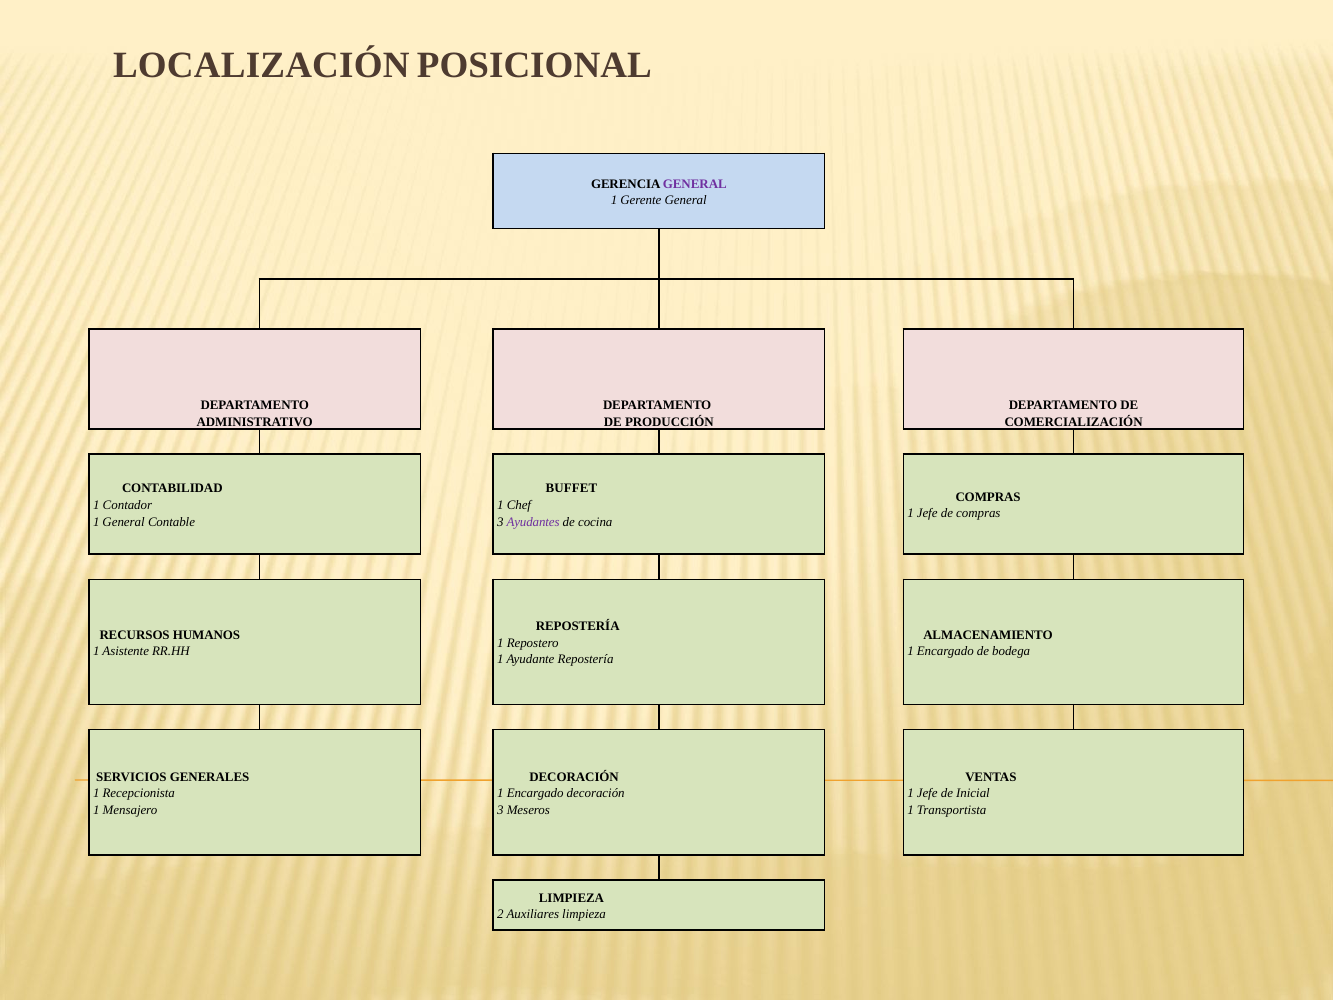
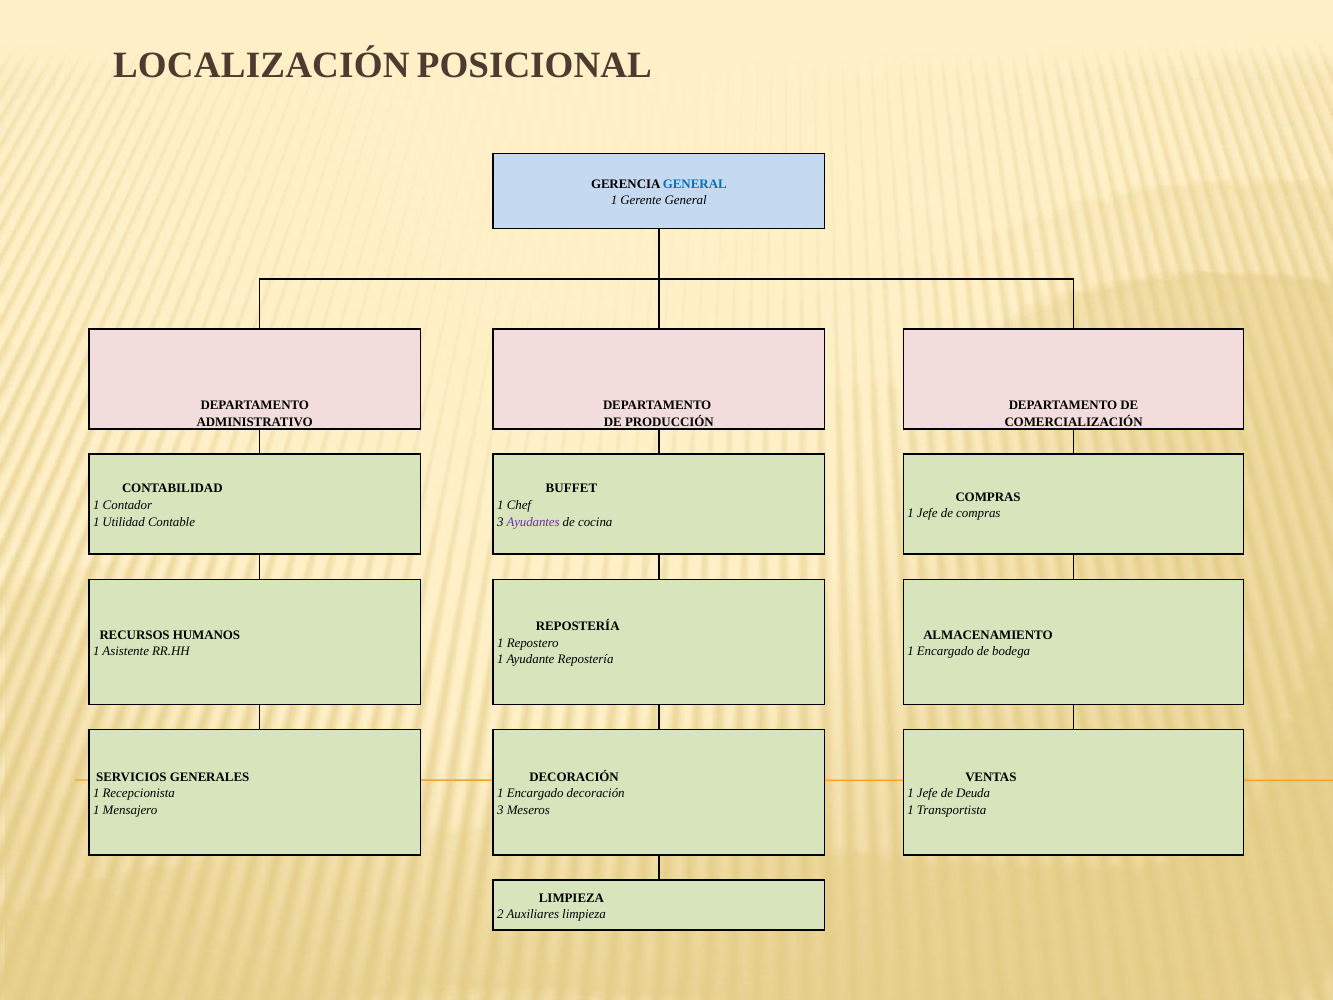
GENERAL at (695, 184) colour: purple -> blue
1 General: General -> Utilidad
Inicial: Inicial -> Deuda
